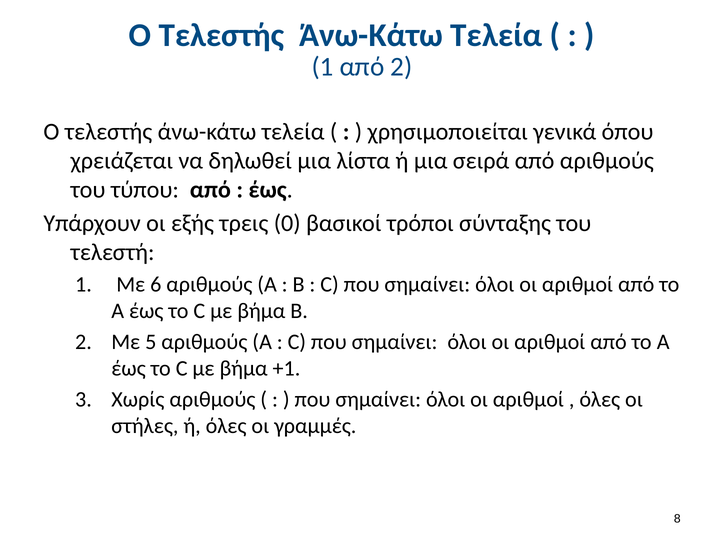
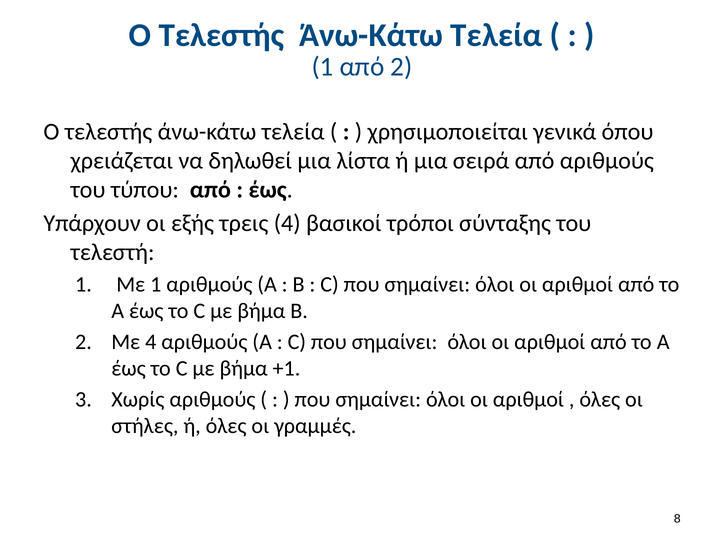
τρεις 0: 0 -> 4
Με 6: 6 -> 1
Με 5: 5 -> 4
